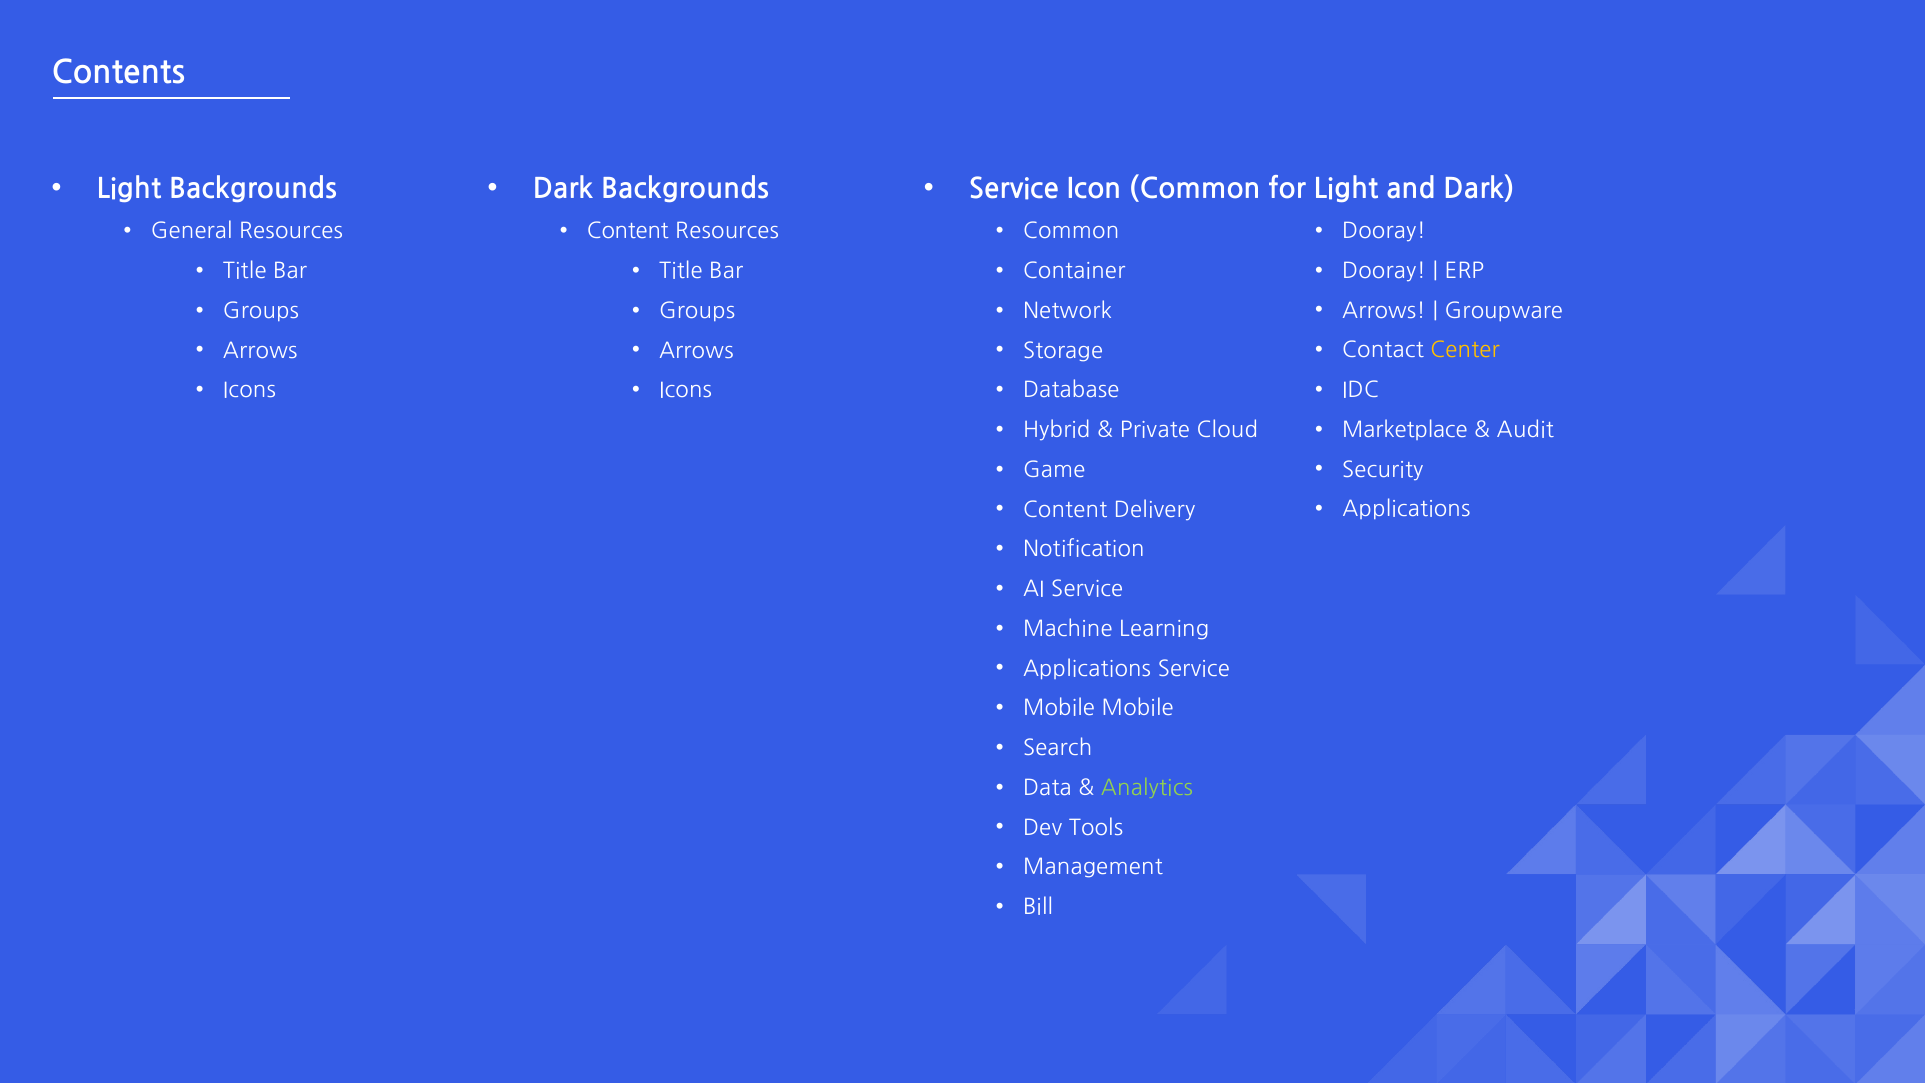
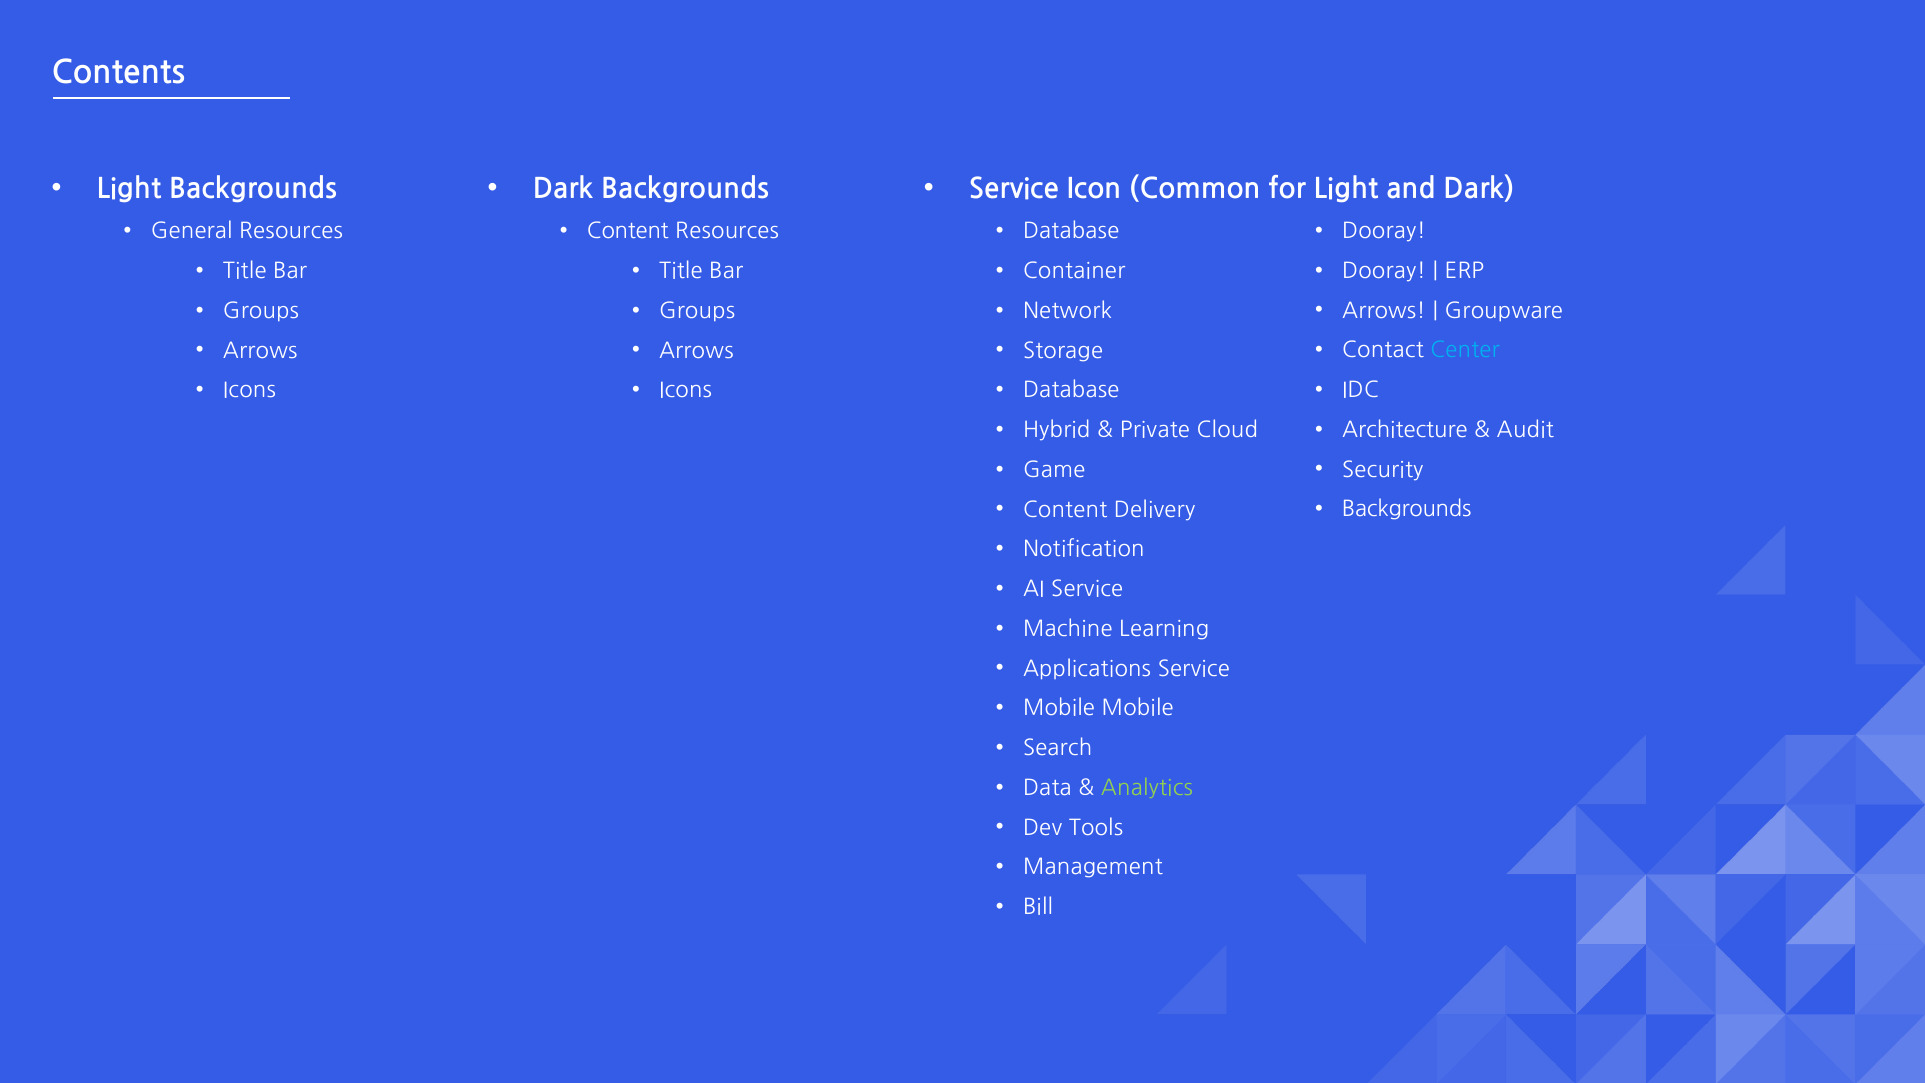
Common at (1071, 232): Common -> Database
Center colour: yellow -> light blue
Marketplace: Marketplace -> Architecture
Applications at (1406, 510): Applications -> Backgrounds
